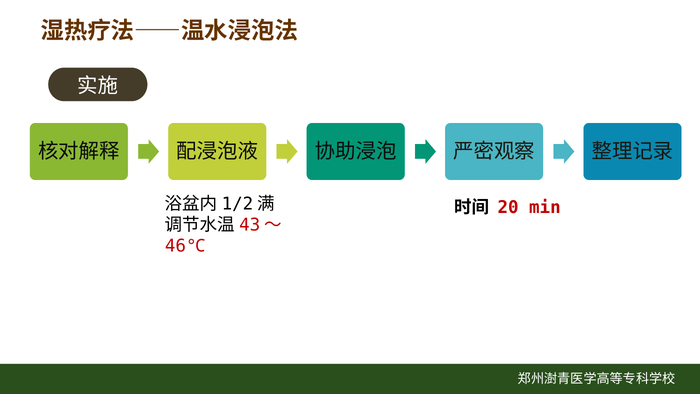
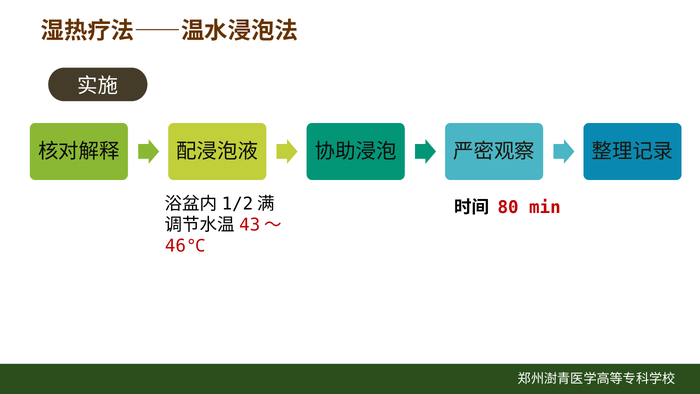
20: 20 -> 80
